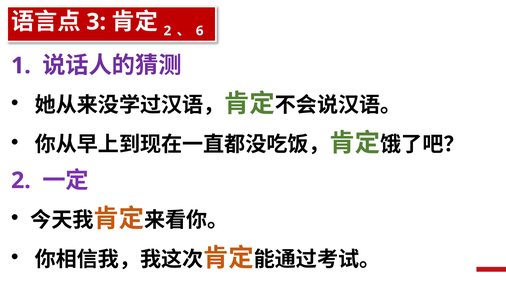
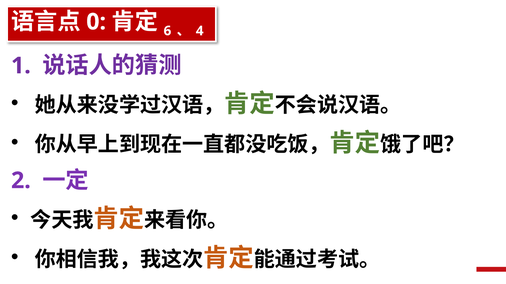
3: 3 -> 0
2 at (167, 31): 2 -> 6
6: 6 -> 4
